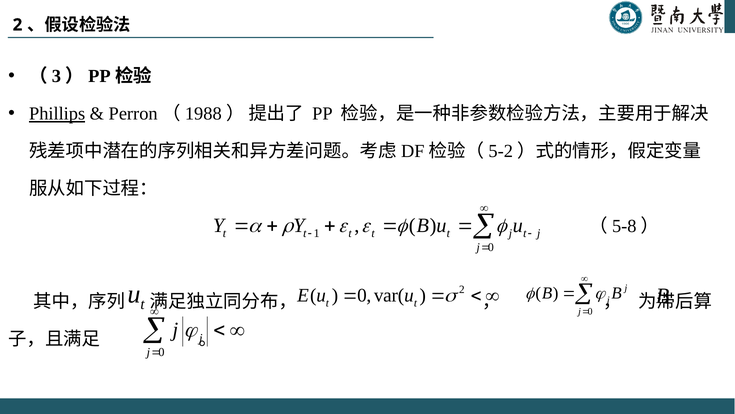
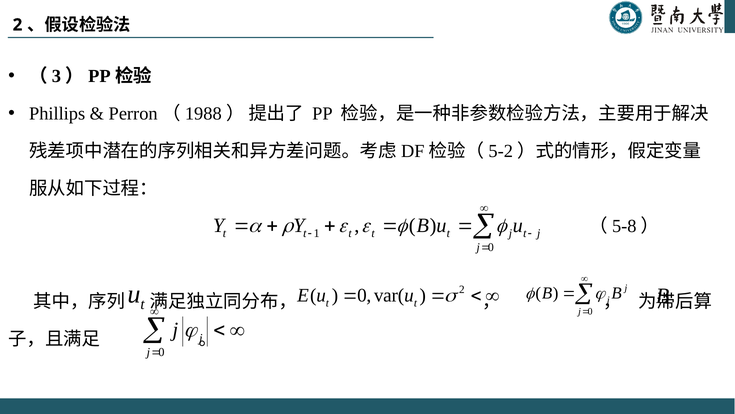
Phillips underline: present -> none
